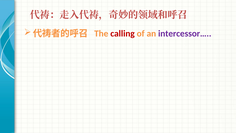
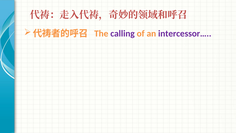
calling colour: red -> purple
